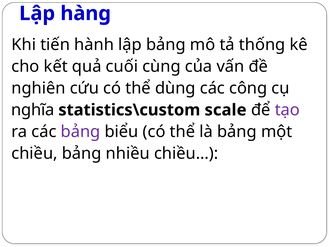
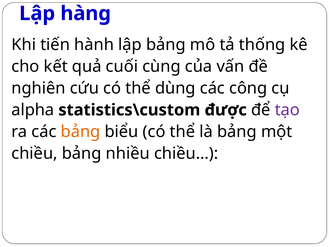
nghĩa: nghĩa -> alpha
scale: scale -> được
bảng at (80, 132) colour: purple -> orange
